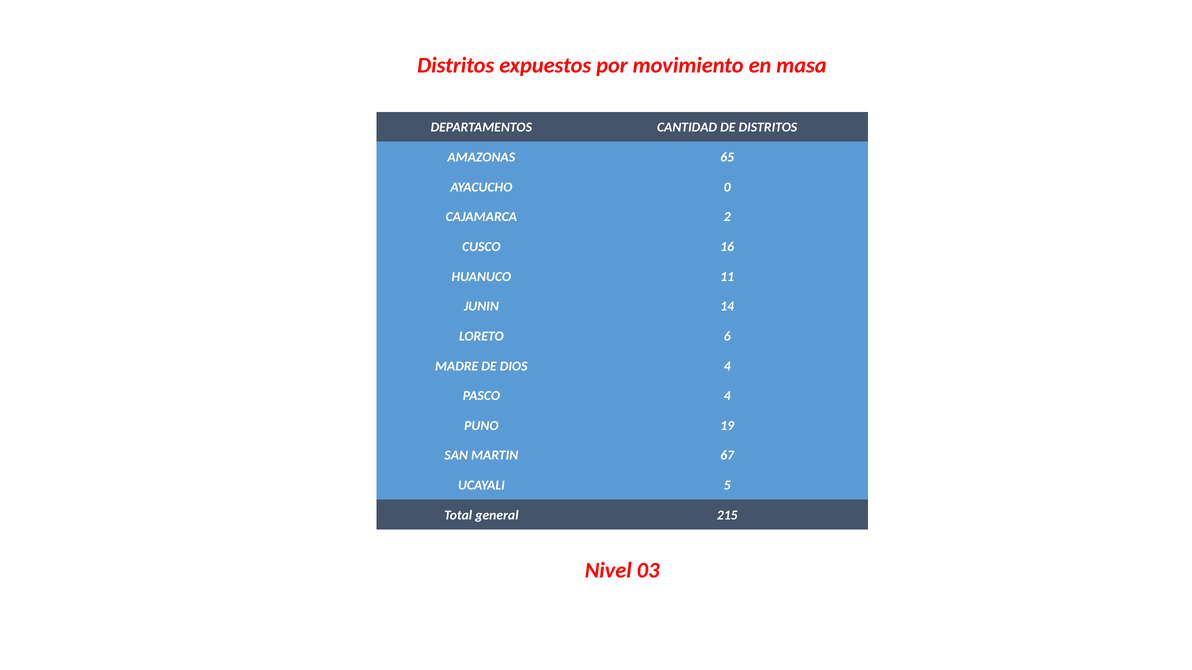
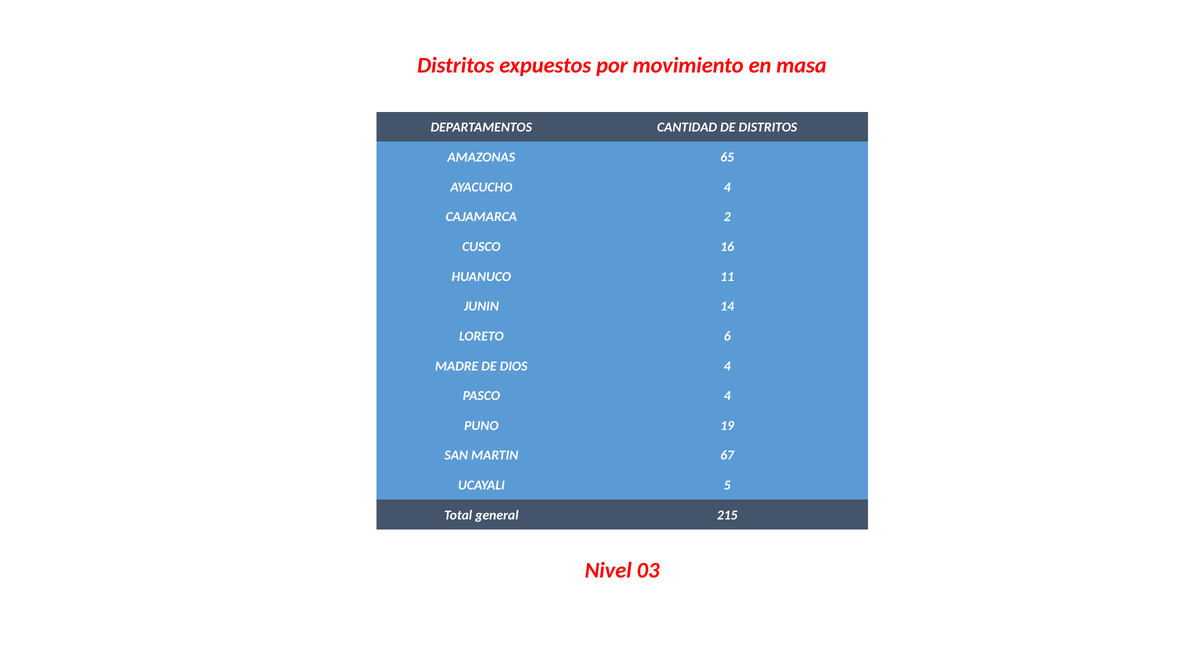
AYACUCHO 0: 0 -> 4
